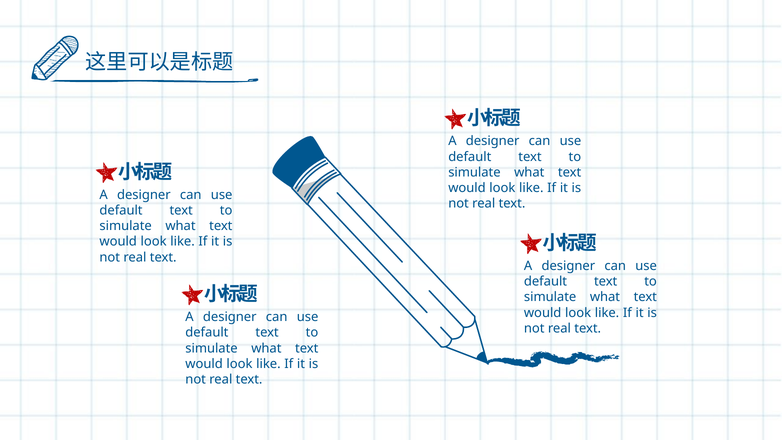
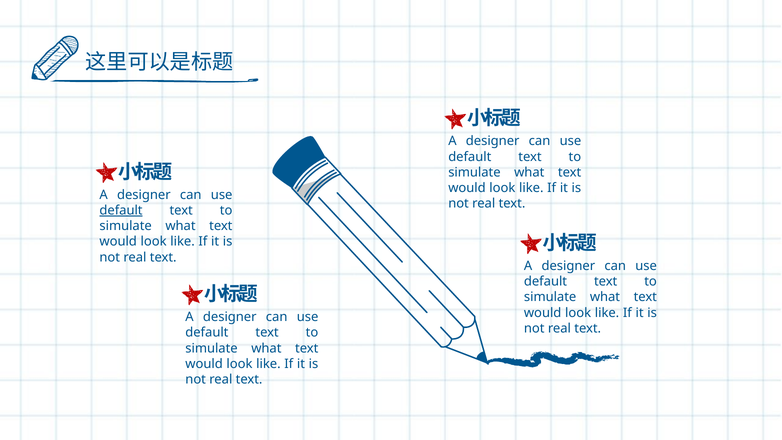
default at (121, 210) underline: none -> present
